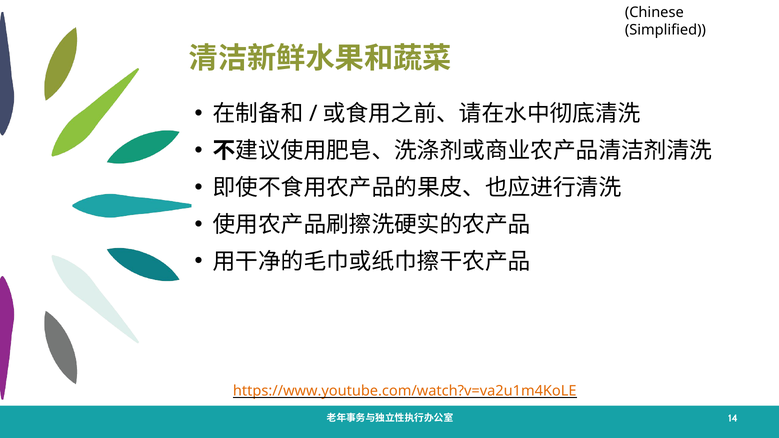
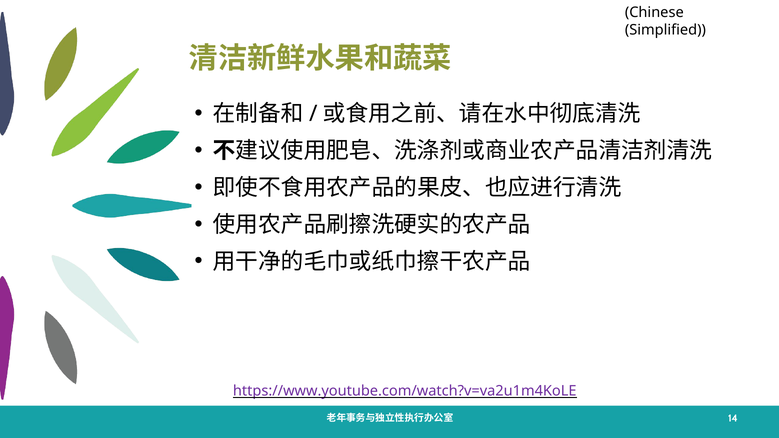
https://www.youtube.com/watch?v=va2u1m4KoLE colour: orange -> purple
